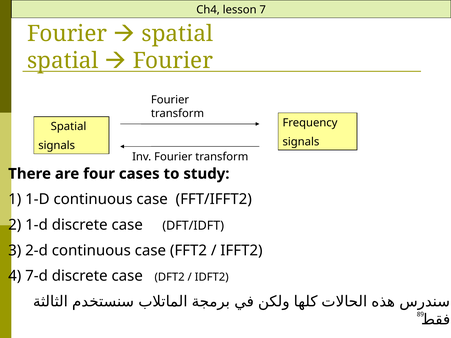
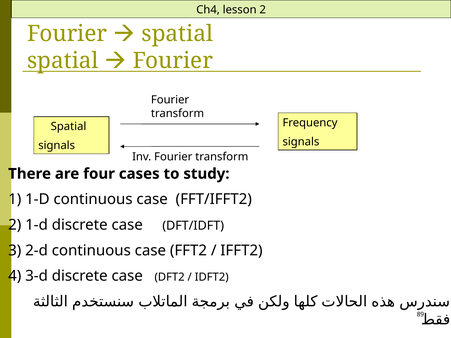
lesson 7: 7 -> 2
7-d: 7-d -> 3-d
